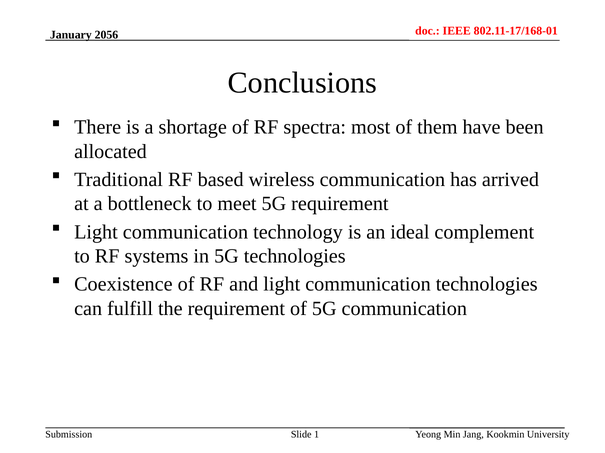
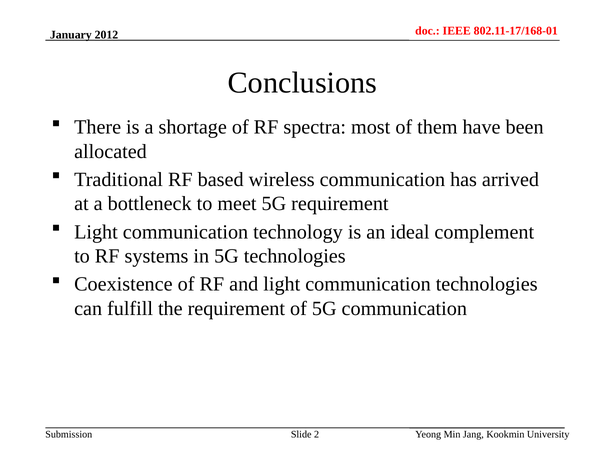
2056: 2056 -> 2012
1: 1 -> 2
